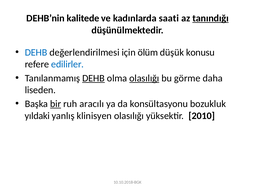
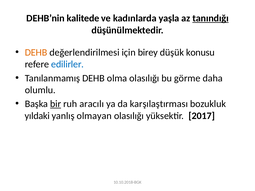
saati: saati -> yaşla
DEHB at (36, 53) colour: blue -> orange
ölüm: ölüm -> birey
DEHB at (93, 78) underline: present -> none
olasılığı at (144, 78) underline: present -> none
liseden: liseden -> olumlu
konsültasyonu: konsültasyonu -> karşılaştırması
klinisyen: klinisyen -> olmayan
2010: 2010 -> 2017
